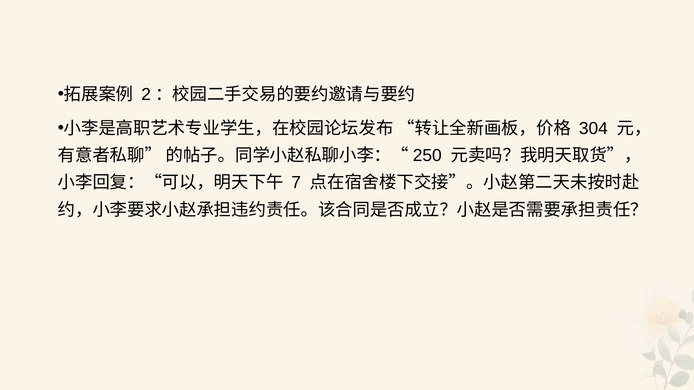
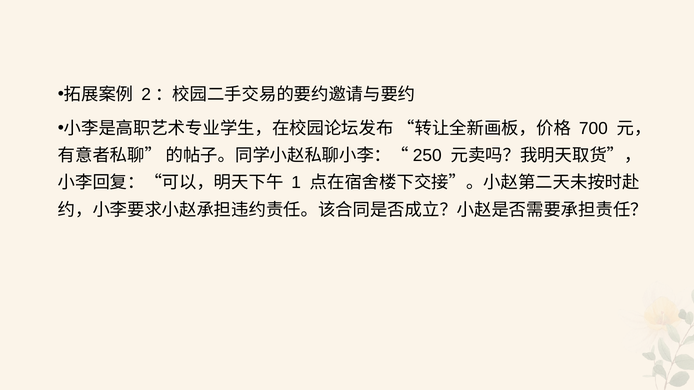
304: 304 -> 700
7: 7 -> 1
